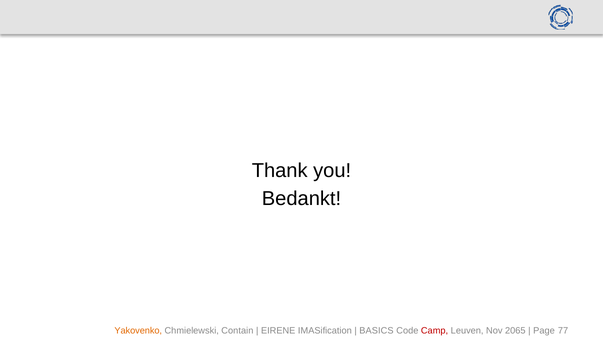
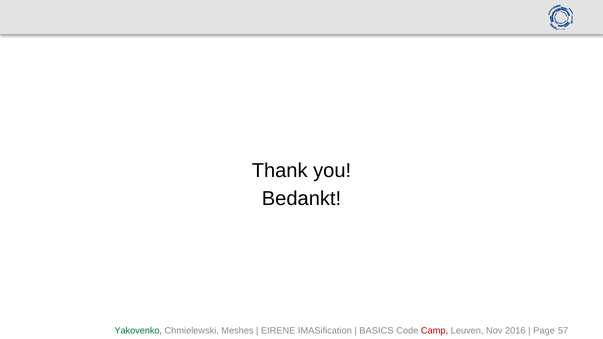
Yakovenko colour: orange -> green
Contain: Contain -> Meshes
2065: 2065 -> 2016
77: 77 -> 57
